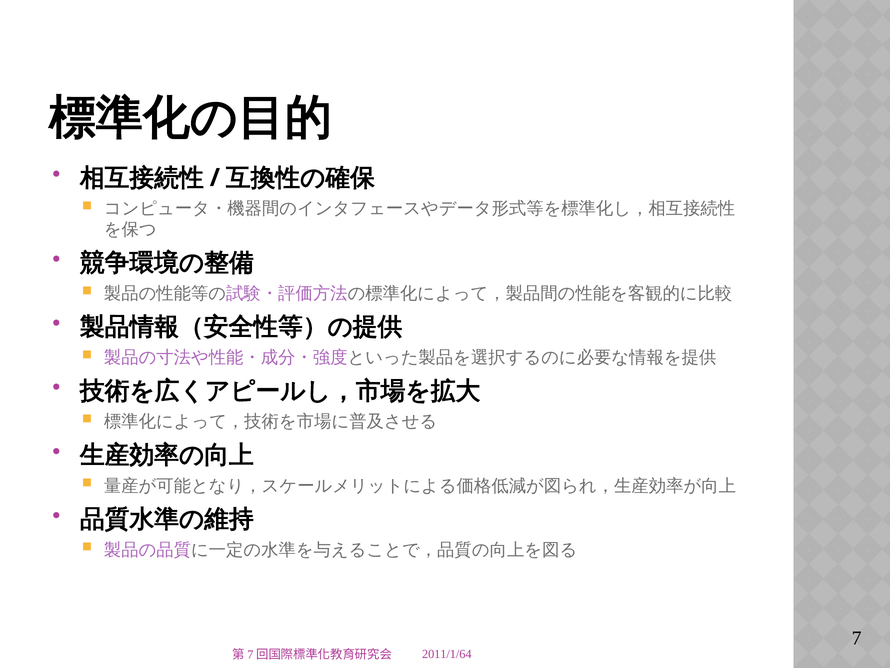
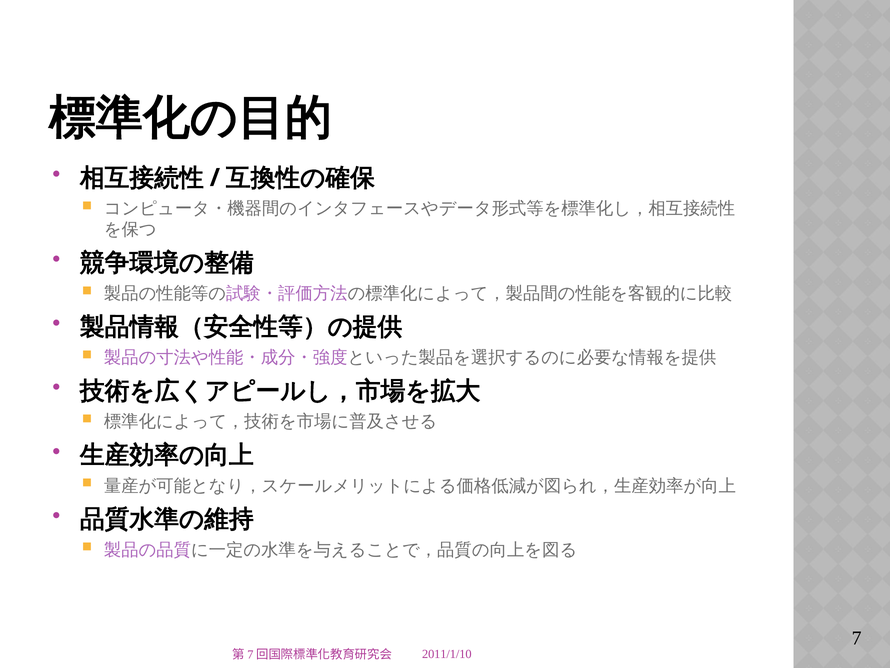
2011/1/64: 2011/1/64 -> 2011/1/10
